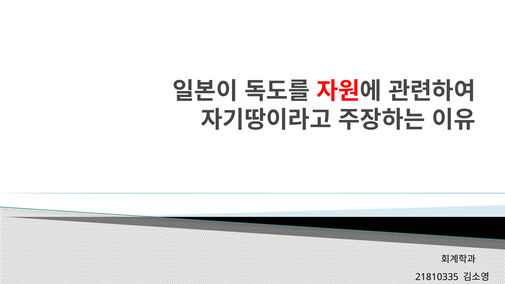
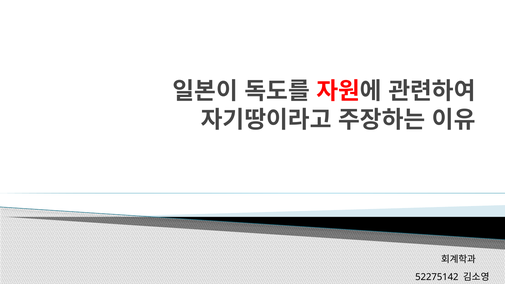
21810335: 21810335 -> 52275142
